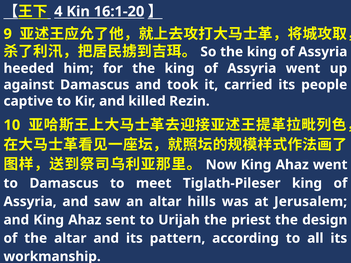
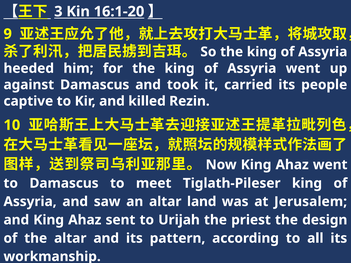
4: 4 -> 3
hills: hills -> land
